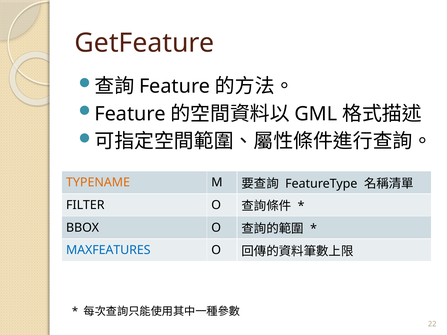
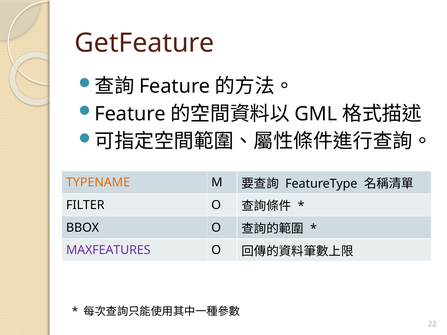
MAXFEATURES colour: blue -> purple
